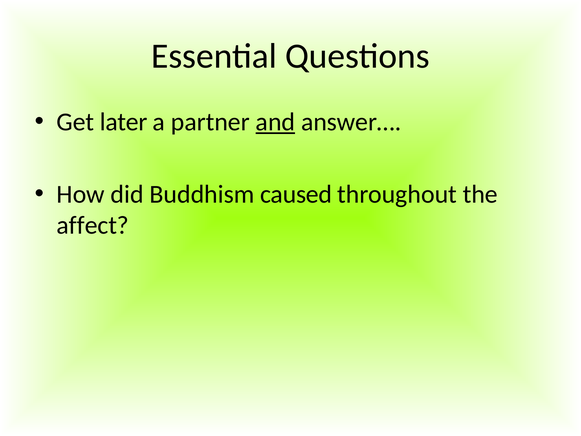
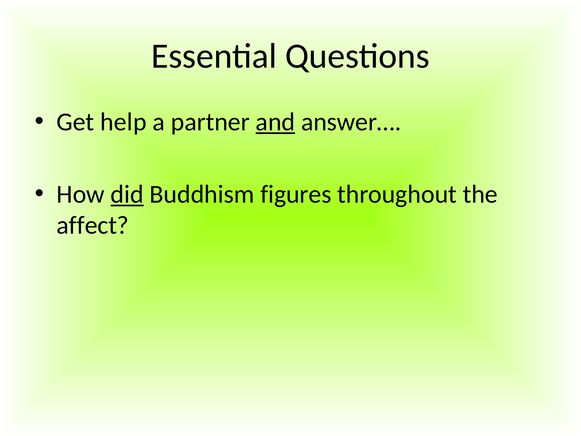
later: later -> help
did underline: none -> present
caused: caused -> figures
